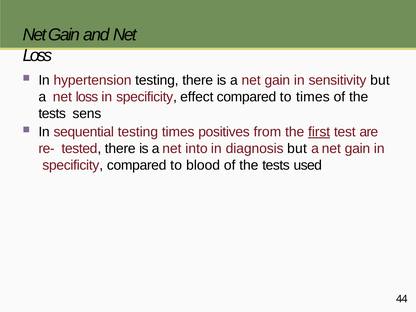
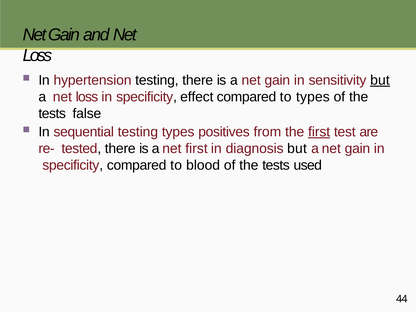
but at (380, 80) underline: none -> present
to times: times -> types
sens: sens -> false
testing times: times -> types
net into: into -> first
